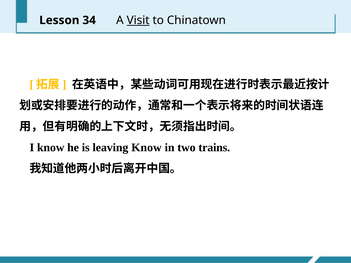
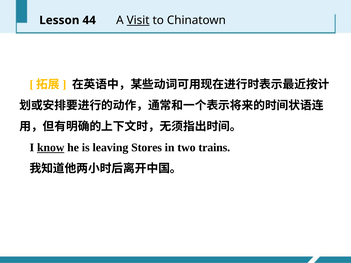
34: 34 -> 44
know at (51, 148) underline: none -> present
leaving Know: Know -> Stores
